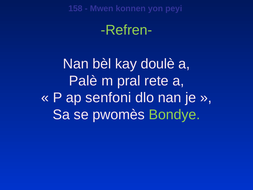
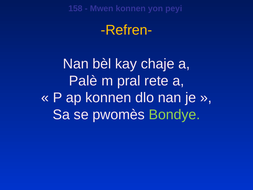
Refren- colour: light green -> yellow
doulè: doulè -> chaje
ap senfoni: senfoni -> konnen
